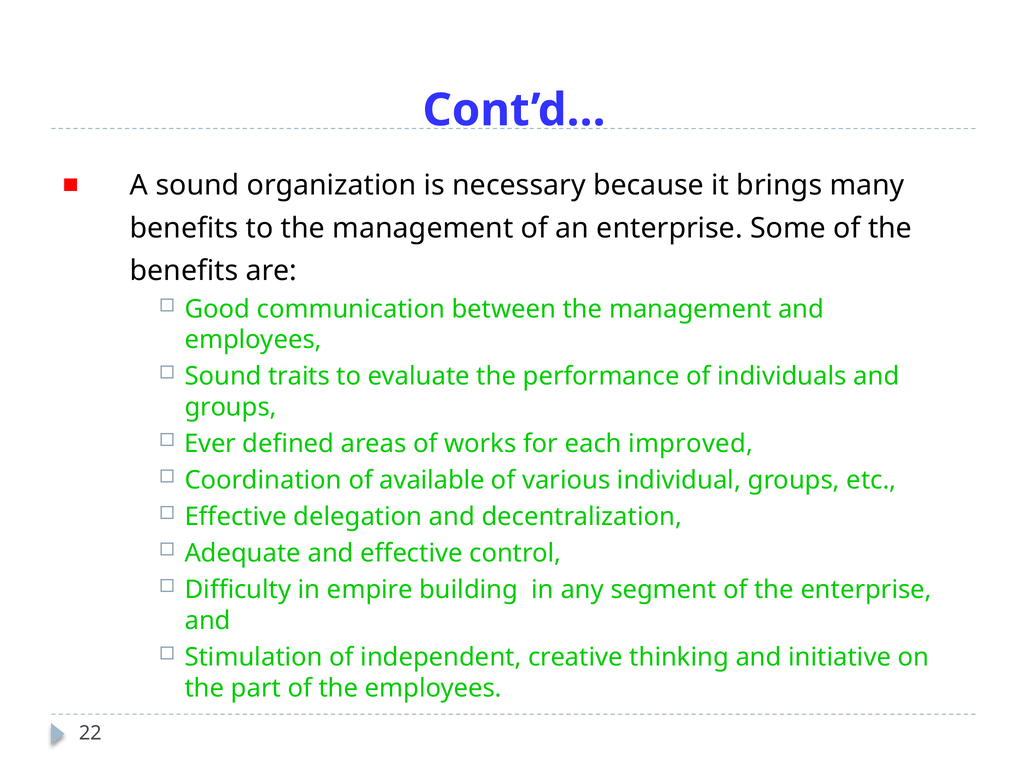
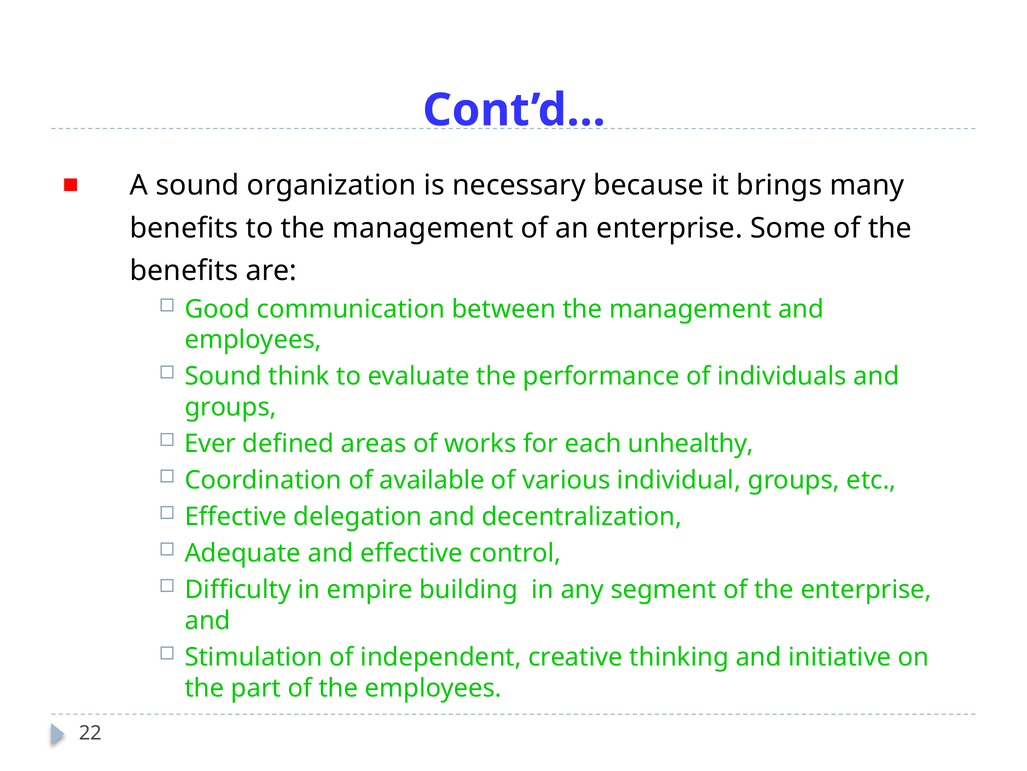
traits: traits -> think
improved: improved -> unhealthy
